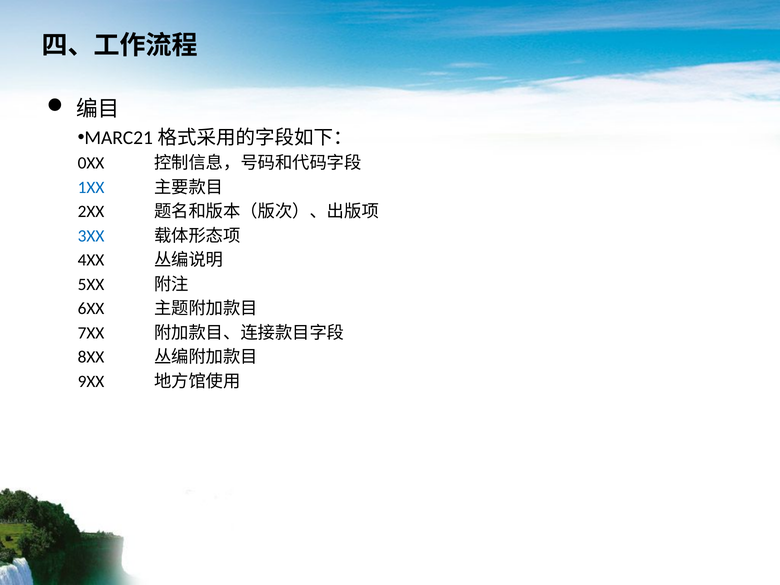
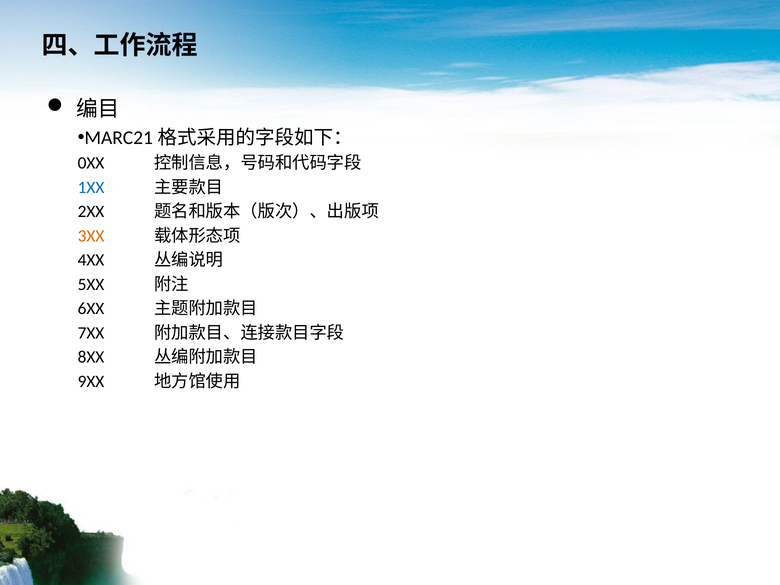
3XX colour: blue -> orange
